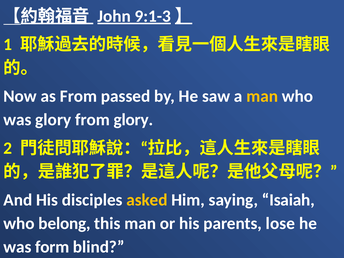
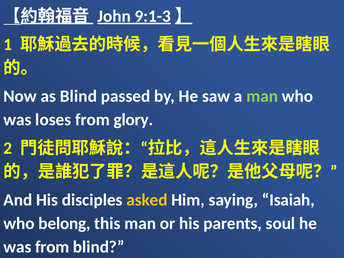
as From: From -> Blind
man at (262, 96) colour: yellow -> light green
was glory: glory -> loses
lose: lose -> soul
was form: form -> from
